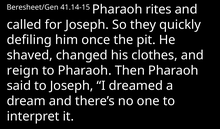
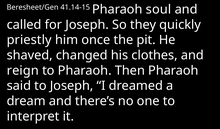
rites: rites -> soul
defiling: defiling -> priestly
